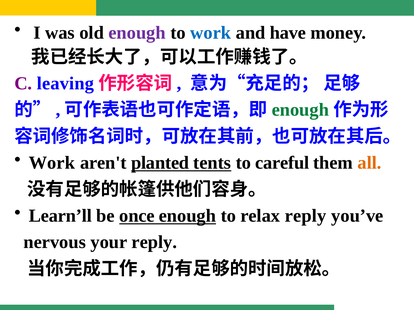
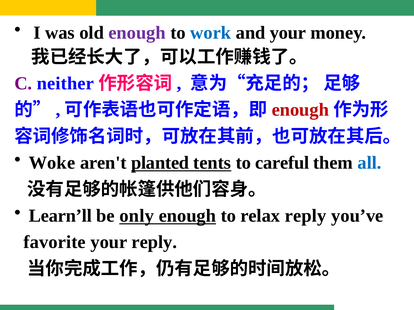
and have: have -> your
leaving: leaving -> neither
enough at (300, 110) colour: green -> red
Work at (52, 163): Work -> Woke
all colour: orange -> blue
once: once -> only
nervous: nervous -> favorite
